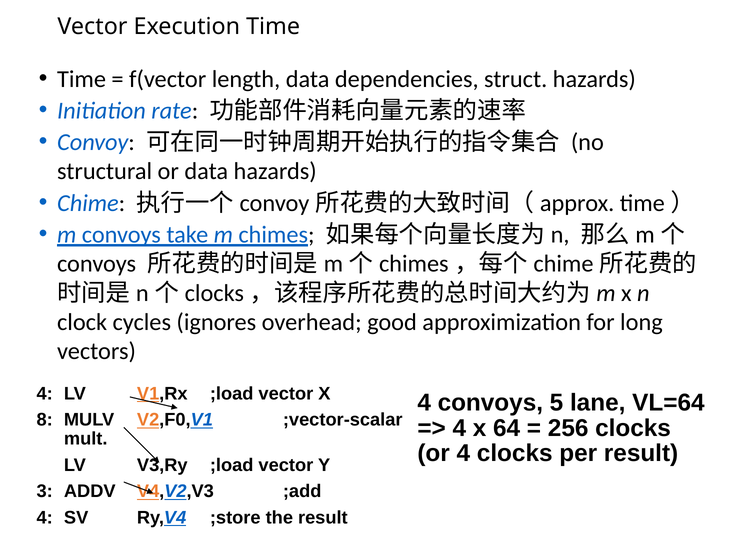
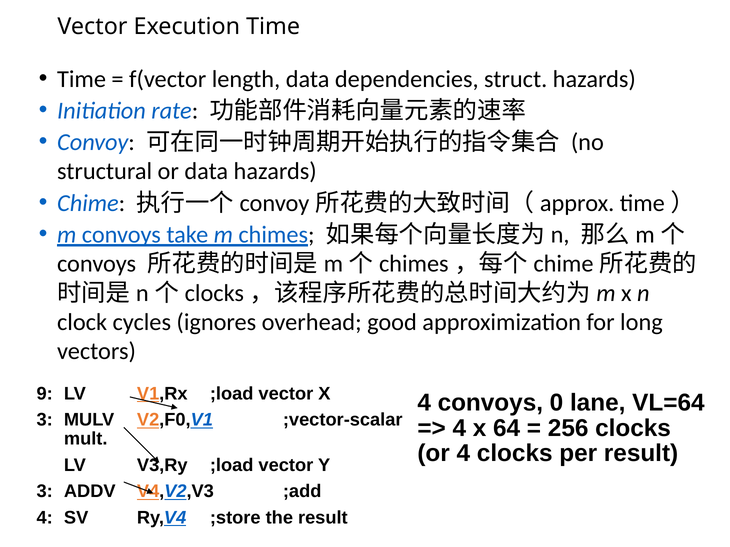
4 at (45, 394): 4 -> 9
5: 5 -> 0
8 at (45, 420): 8 -> 3
